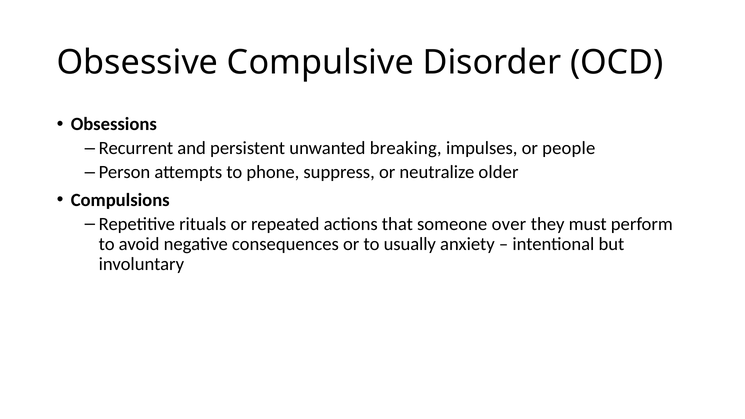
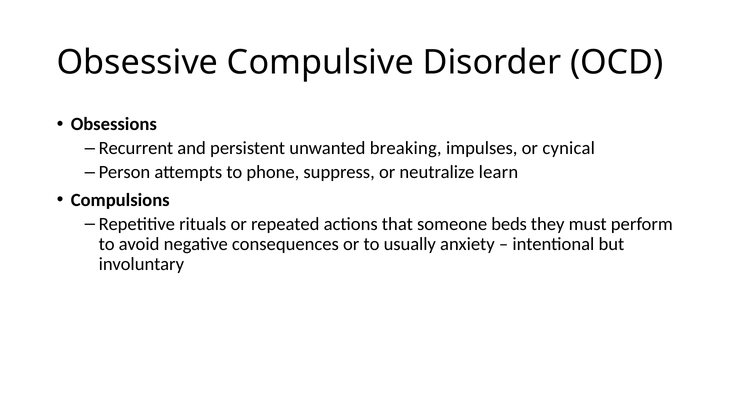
people: people -> cynical
older: older -> learn
over: over -> beds
